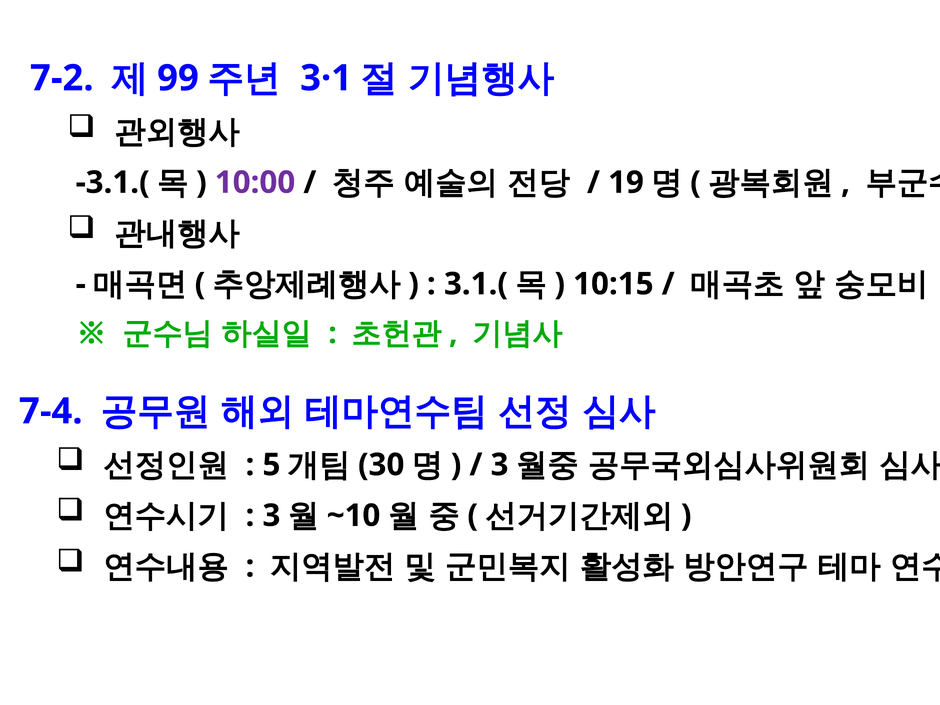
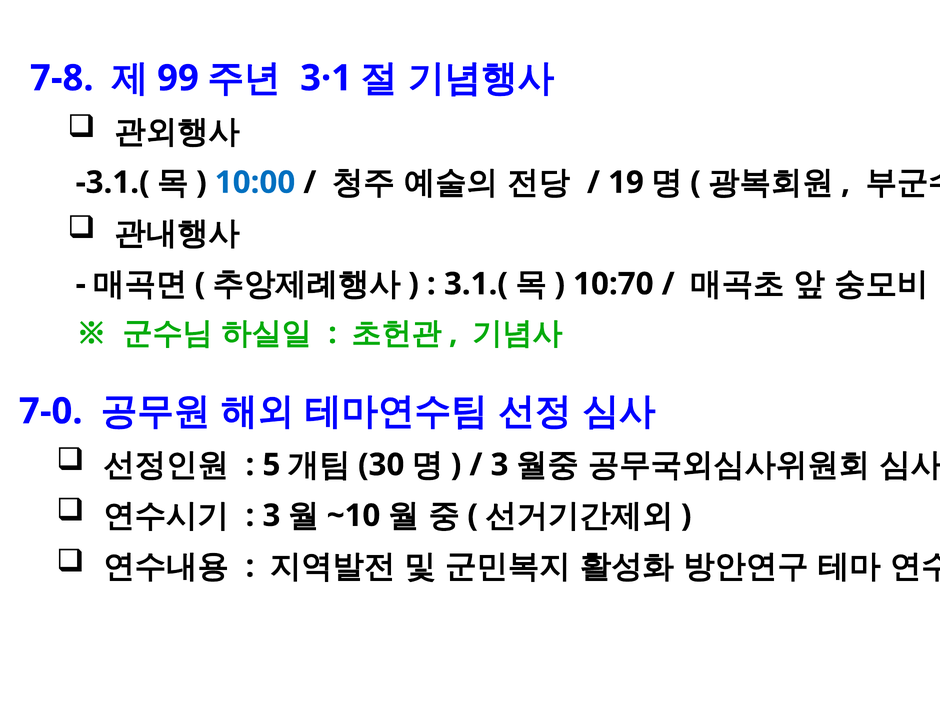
7-2: 7-2 -> 7-8
10:00 colour: purple -> blue
10:15: 10:15 -> 10:70
7-4: 7-4 -> 7-0
